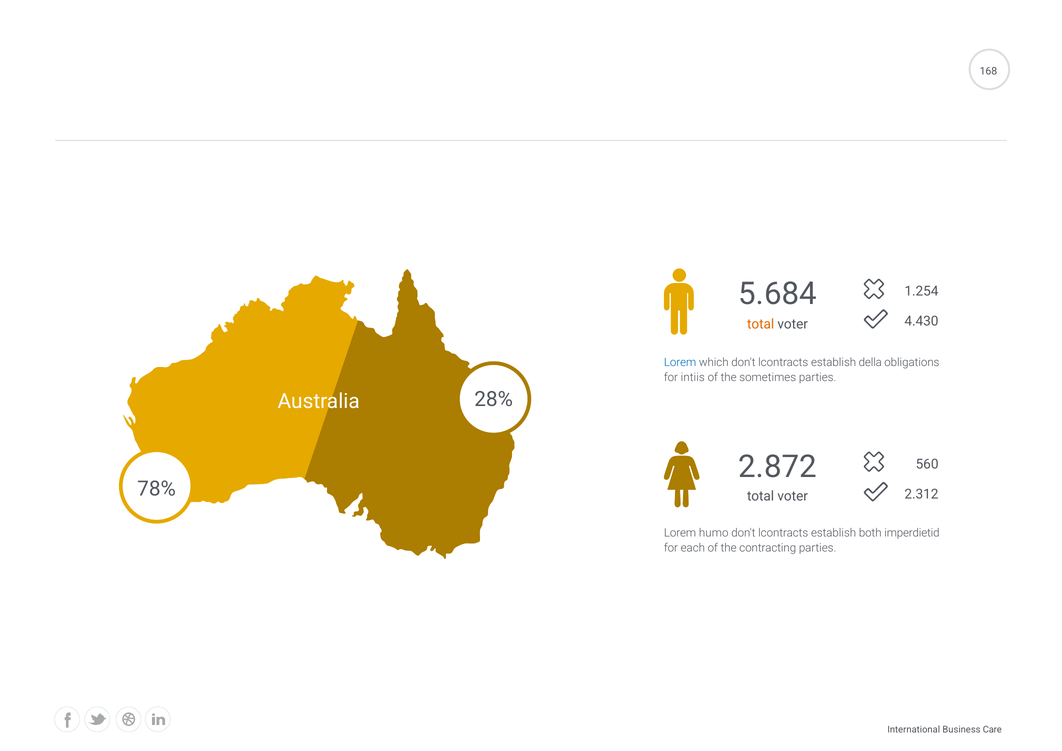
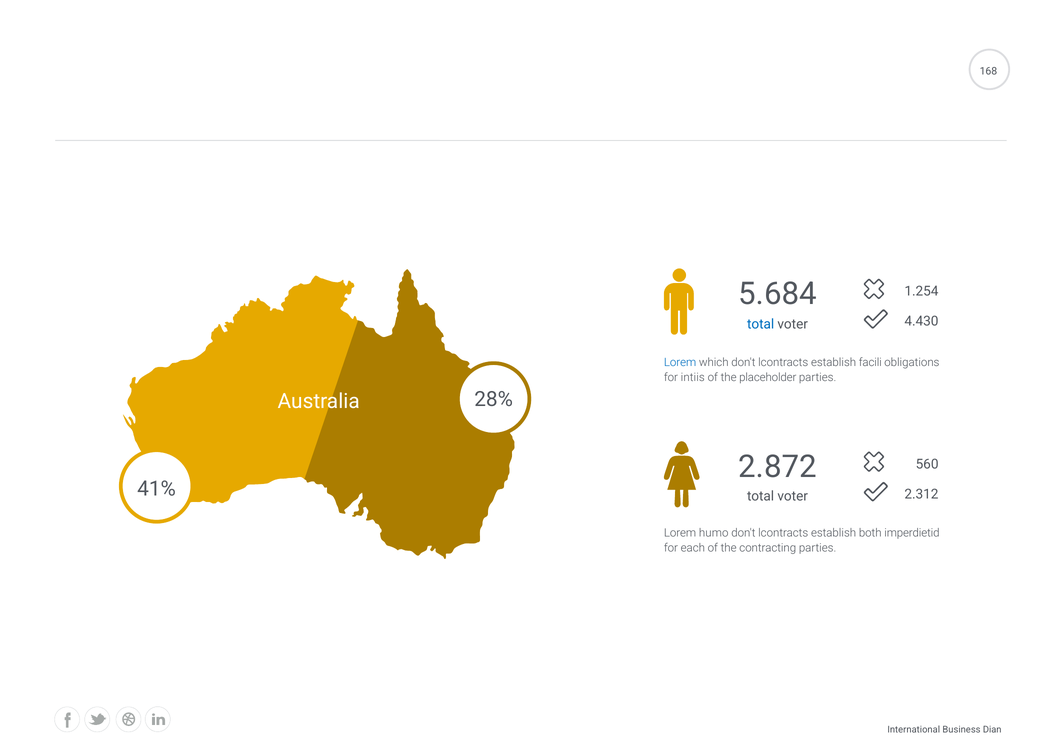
total at (761, 324) colour: orange -> blue
della: della -> facili
sometimes: sometimes -> placeholder
78%: 78% -> 41%
Care: Care -> Dian
